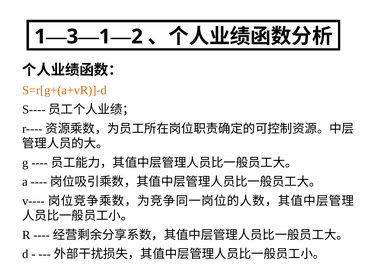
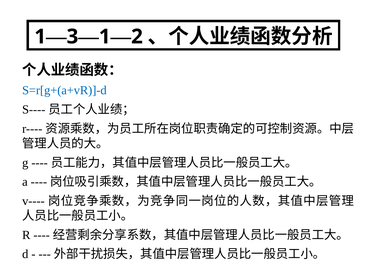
S=r[g+(a+vR)]-d colour: orange -> blue
